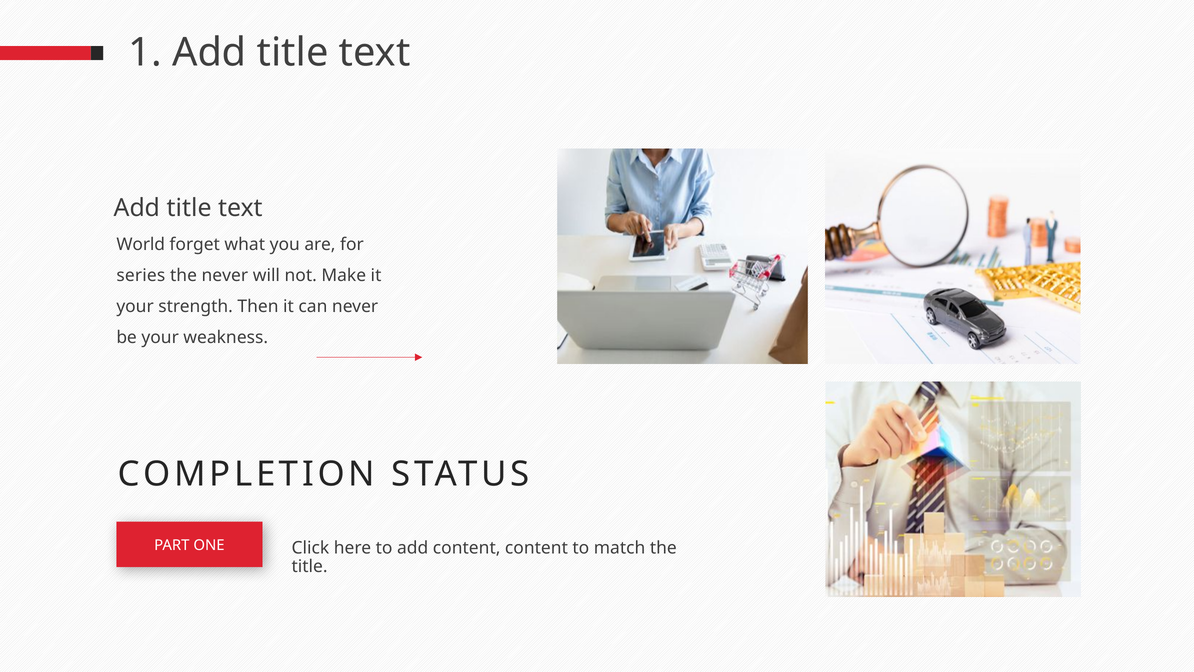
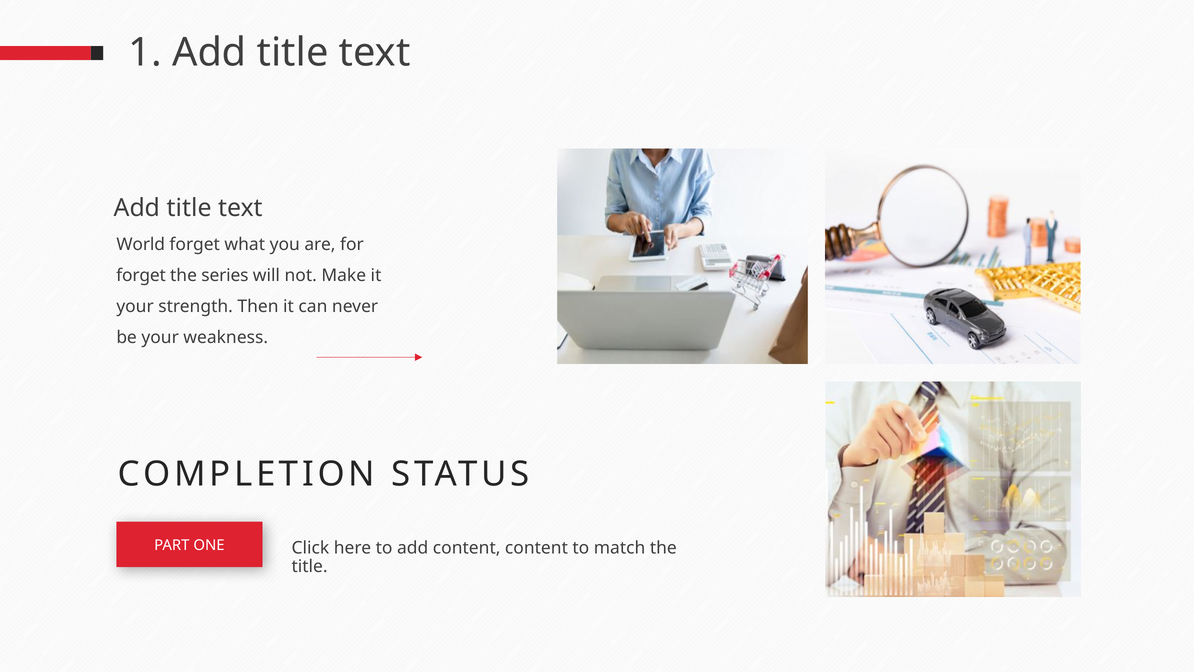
series at (141, 275): series -> forget
the never: never -> series
